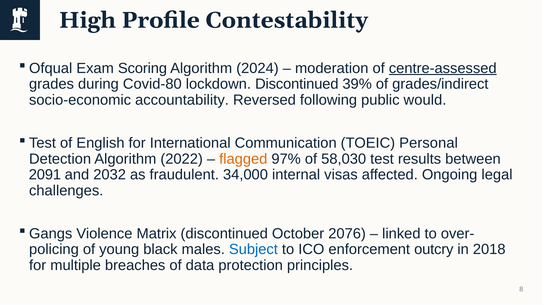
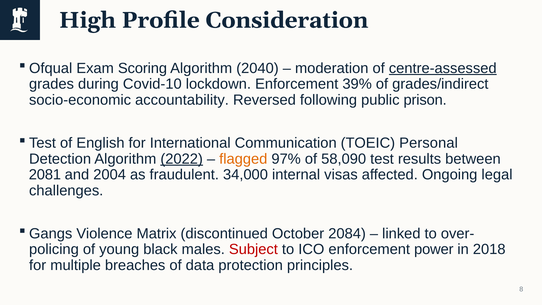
Contestability: Contestability -> Consideration
2024: 2024 -> 2040
Covid-80: Covid-80 -> Covid-10
lockdown Discontinued: Discontinued -> Enforcement
would: would -> prison
2022 underline: none -> present
58,030: 58,030 -> 58,090
2091: 2091 -> 2081
2032: 2032 -> 2004
2076: 2076 -> 2084
Subject colour: blue -> red
outcry: outcry -> power
